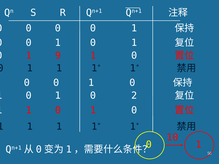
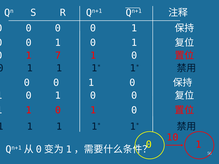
9: 9 -> 7
0 1 0 2: 2 -> 0
